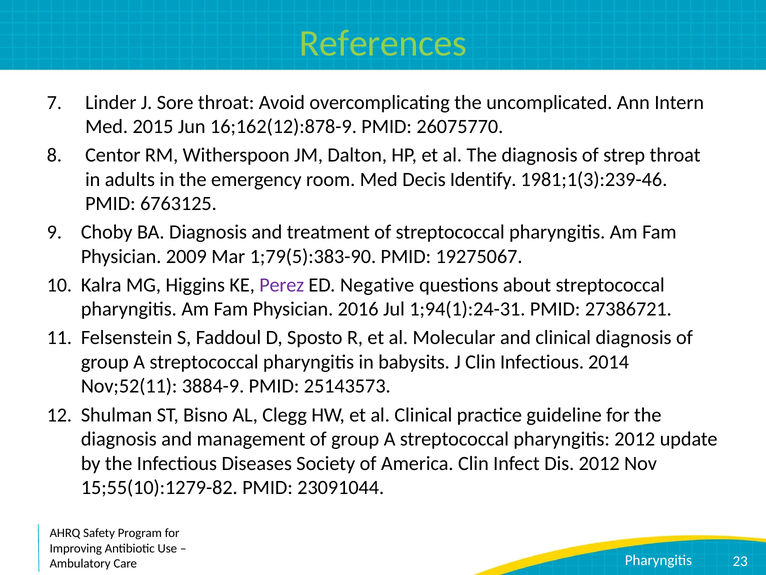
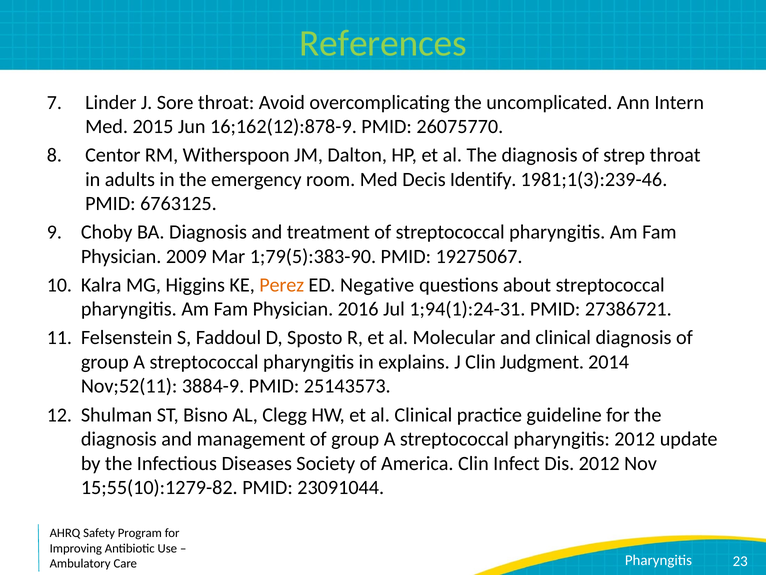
Perez colour: purple -> orange
babysits: babysits -> explains
Clin Infectious: Infectious -> Judgment
